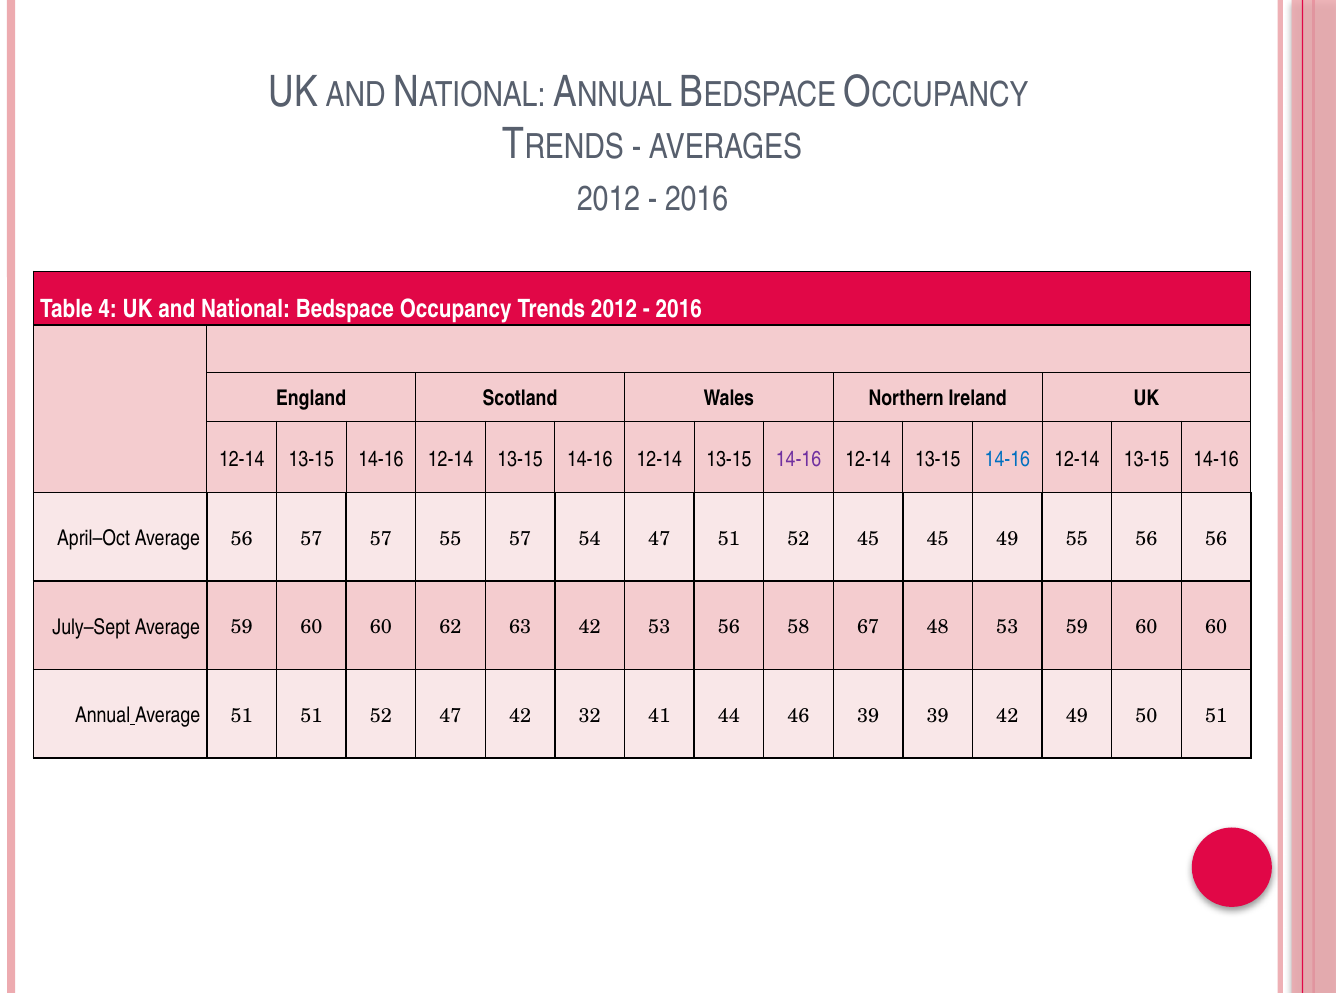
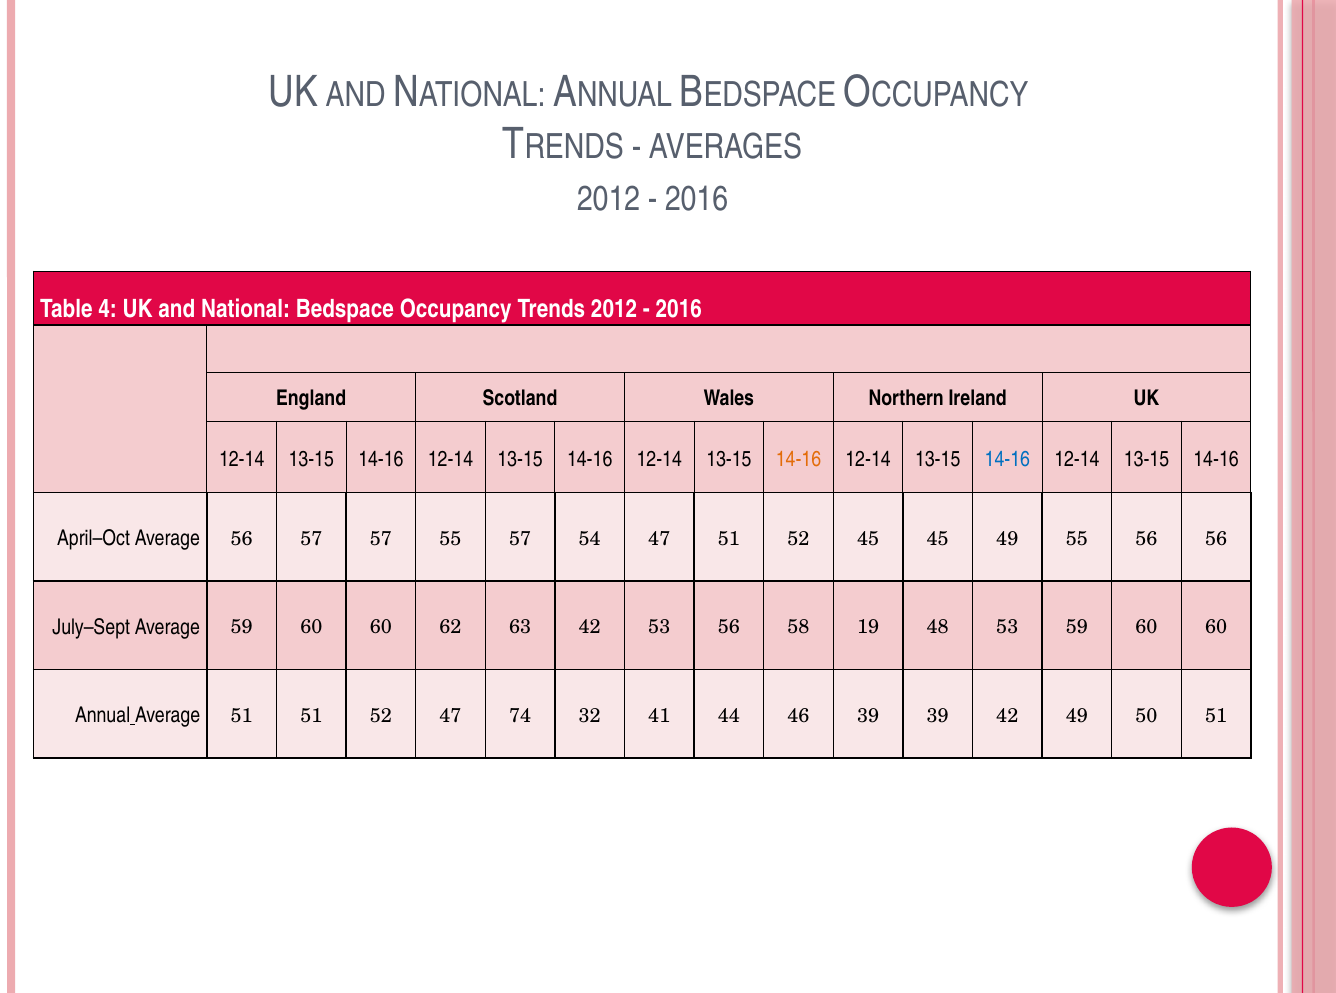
14-16 at (799, 459) colour: purple -> orange
67: 67 -> 19
47 42: 42 -> 74
